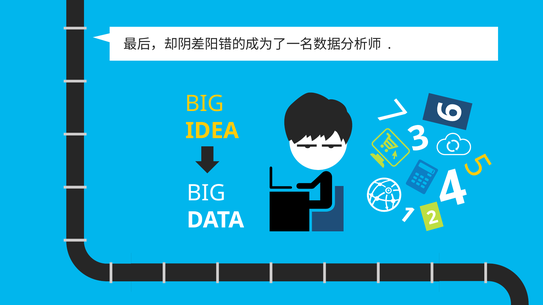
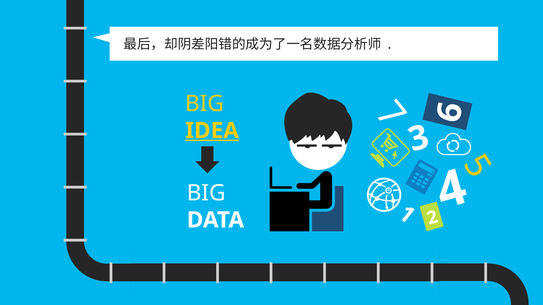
IDEA underline: none -> present
